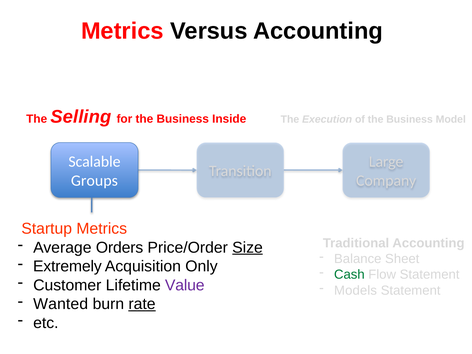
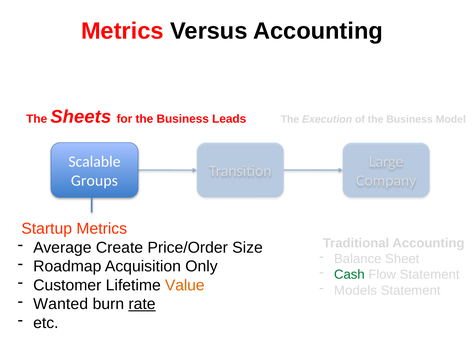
Selling: Selling -> Sheets
Inside: Inside -> Leads
Orders: Orders -> Create
Size underline: present -> none
Extremely: Extremely -> Roadmap
Value colour: purple -> orange
